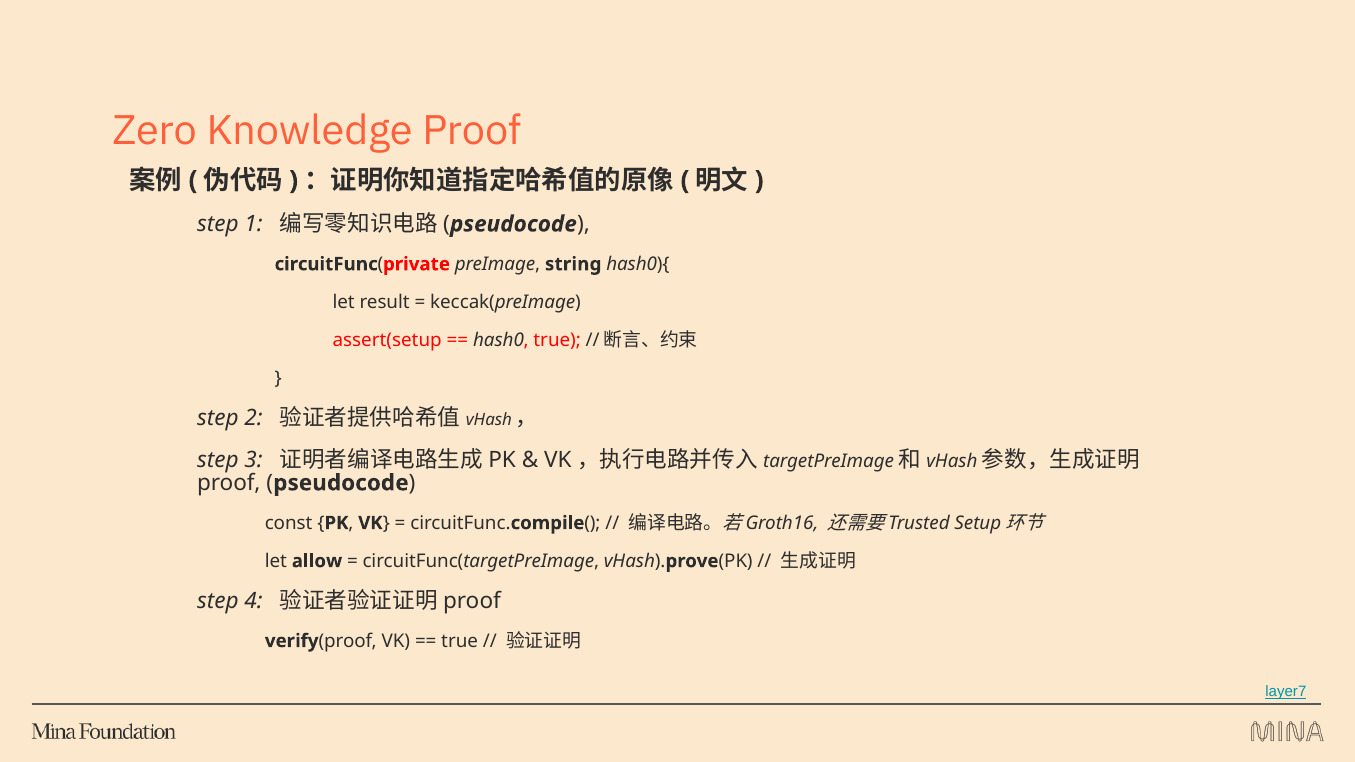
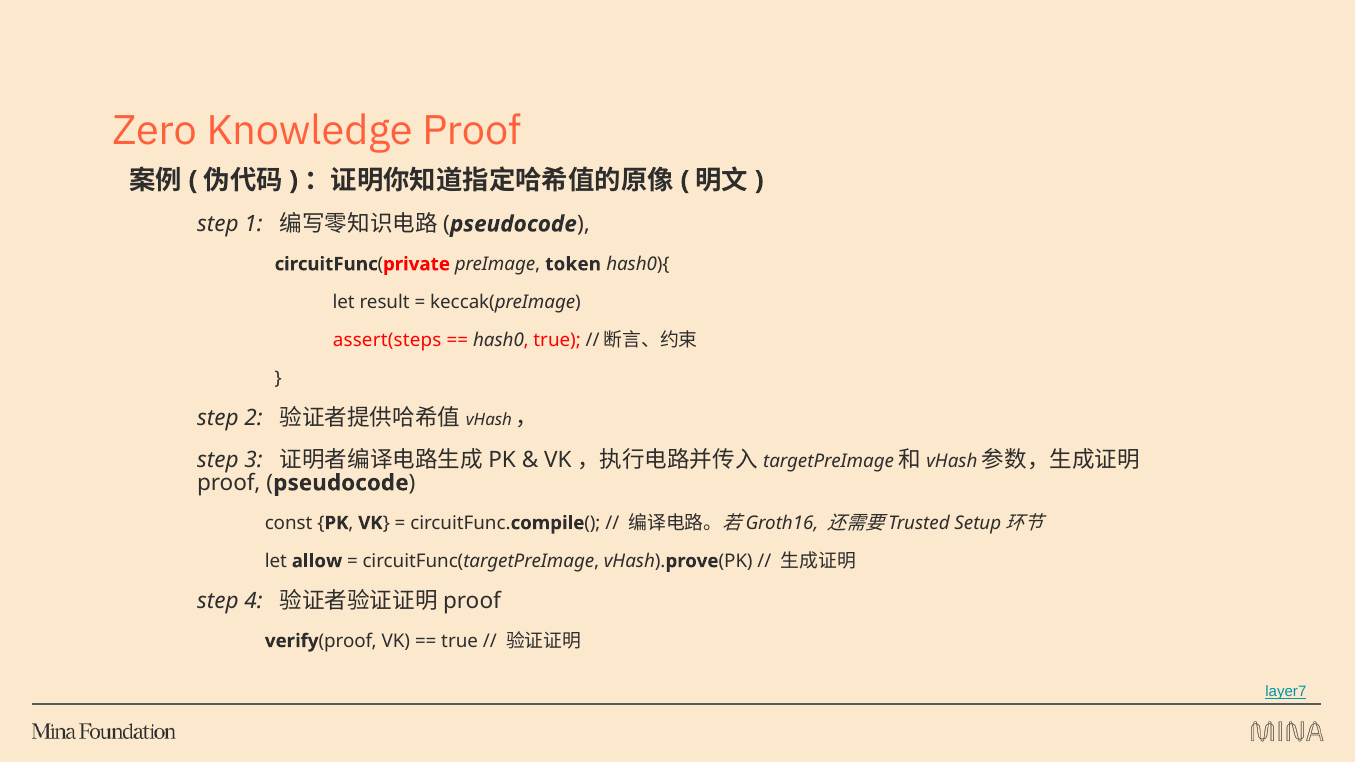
string: string -> token
assert(setup: assert(setup -> assert(steps
